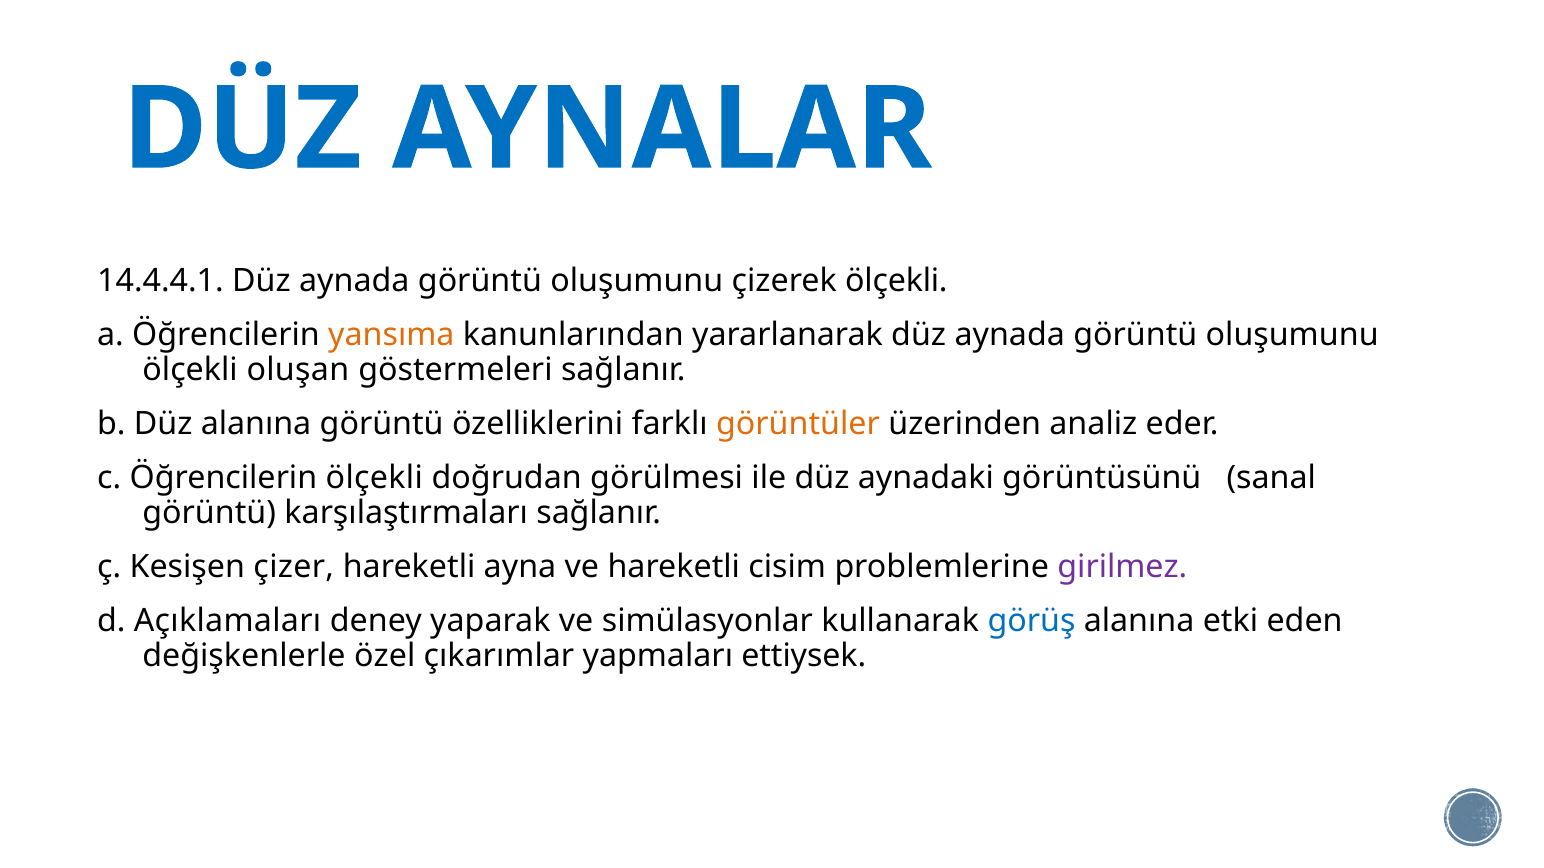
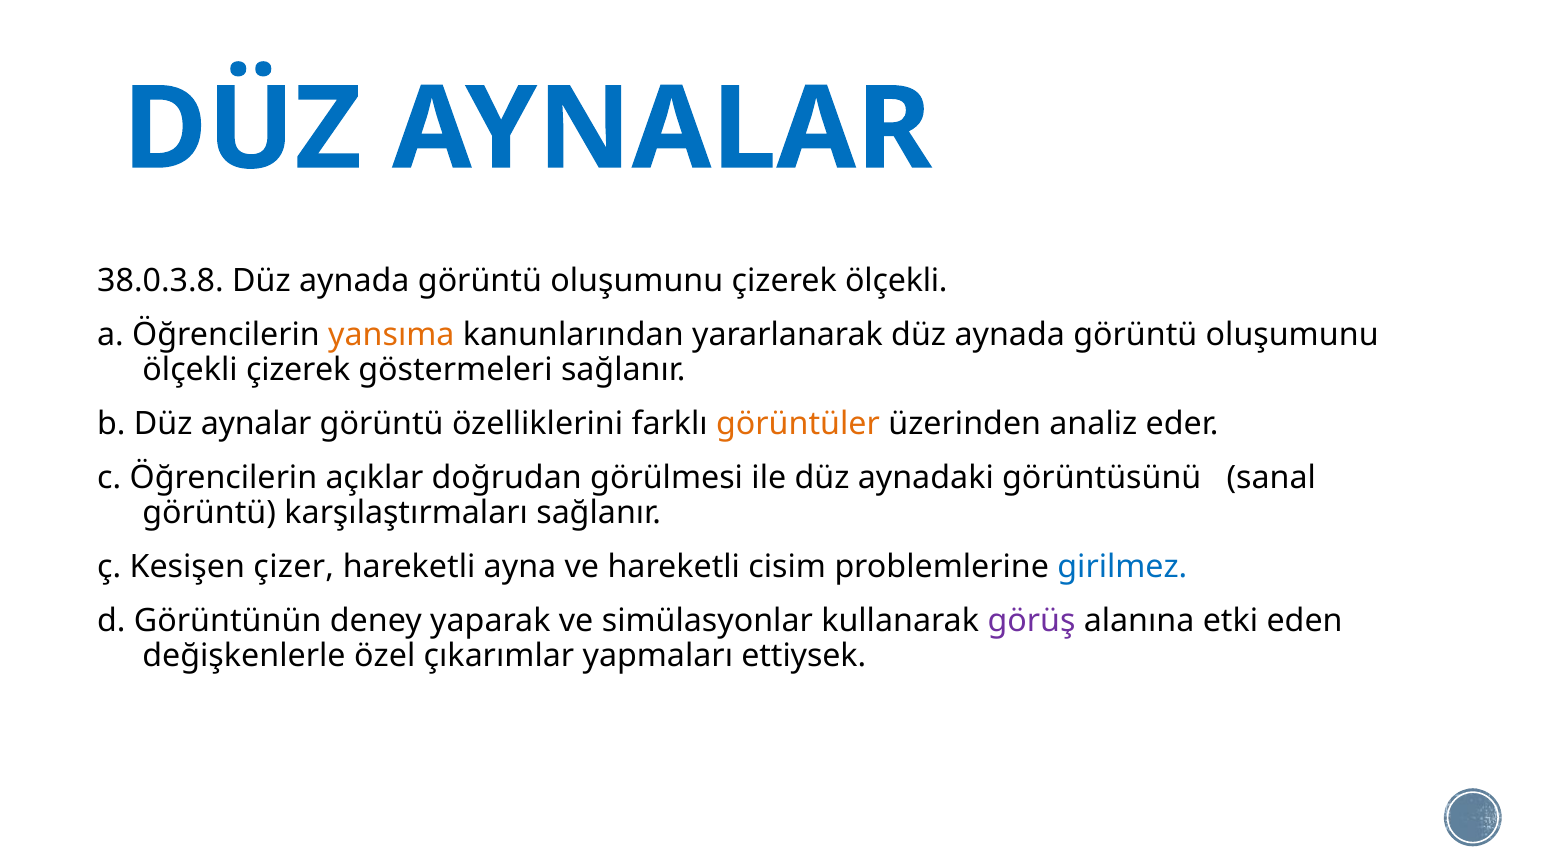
14.4.4.1: 14.4.4.1 -> 38.0.3.8
ölçekli oluşan: oluşan -> çizerek
b Düz alanına: alanına -> aynalar
Öğrencilerin ölçekli: ölçekli -> açıklar
girilmez colour: purple -> blue
Açıklamaları: Açıklamaları -> Görüntünün
görüş colour: blue -> purple
